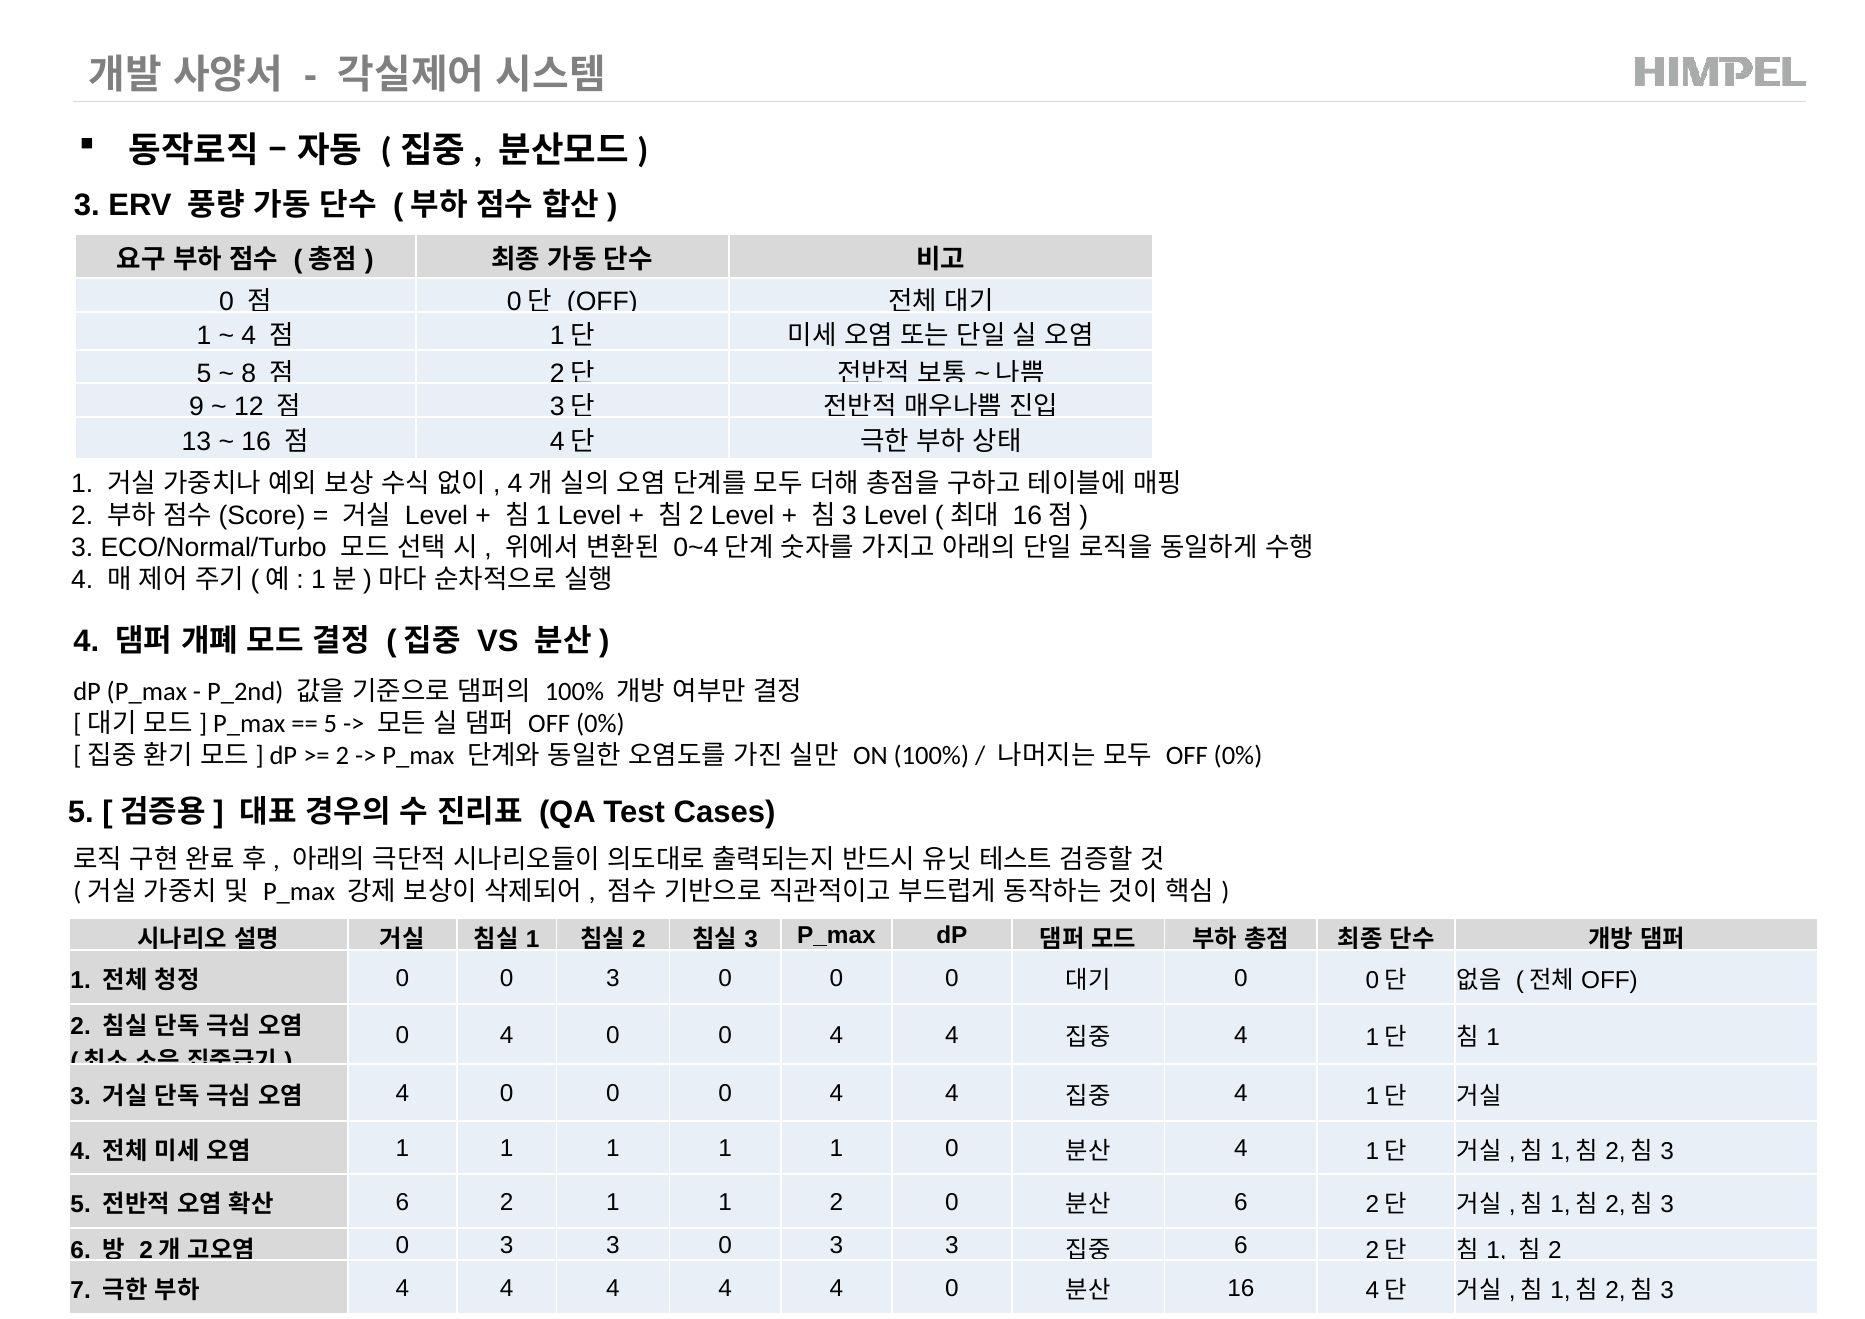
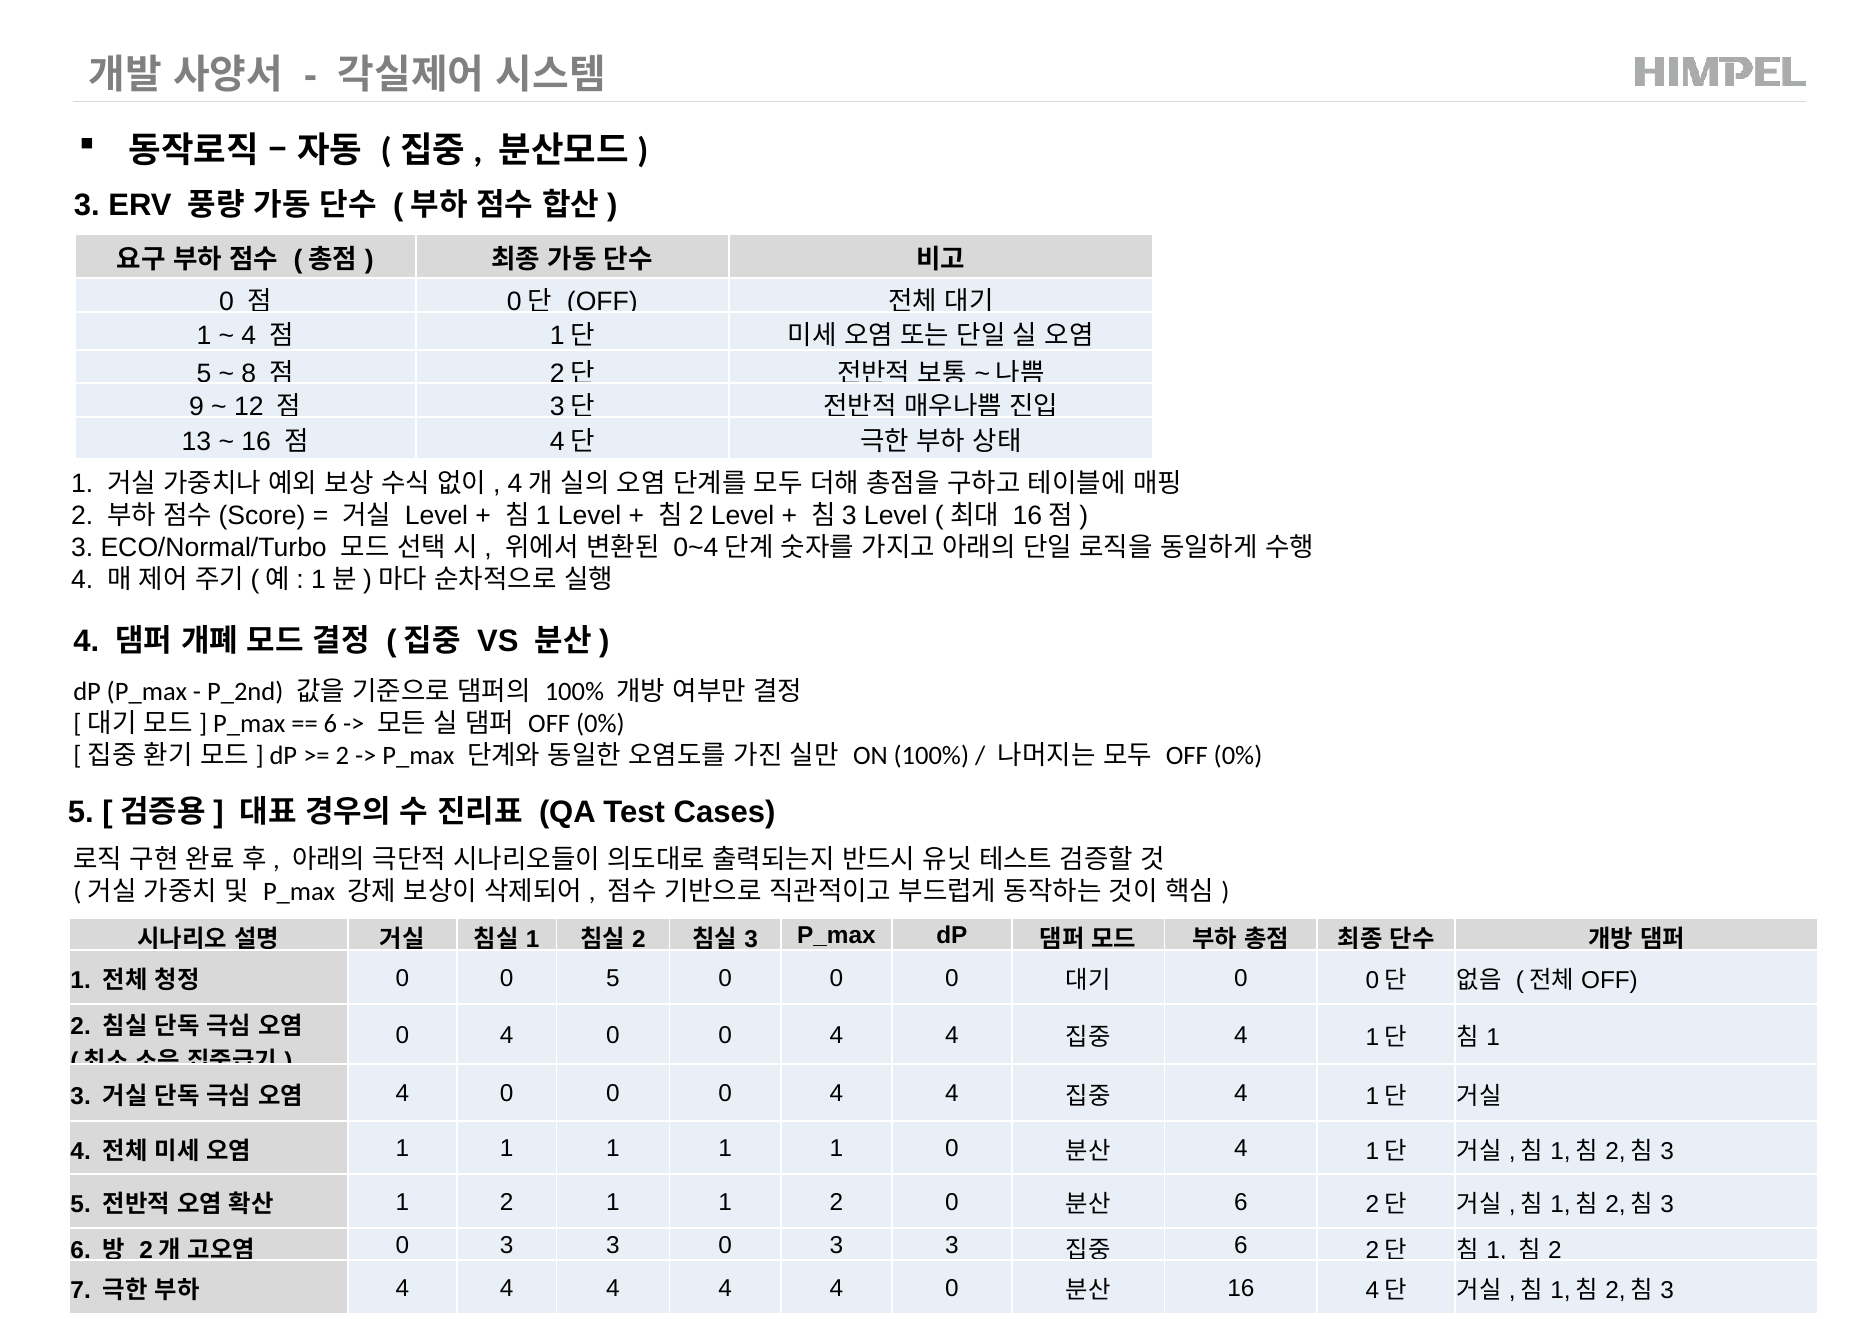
5 at (330, 724): 5 -> 6
0 0 3: 3 -> 5
6 at (402, 1202): 6 -> 1
